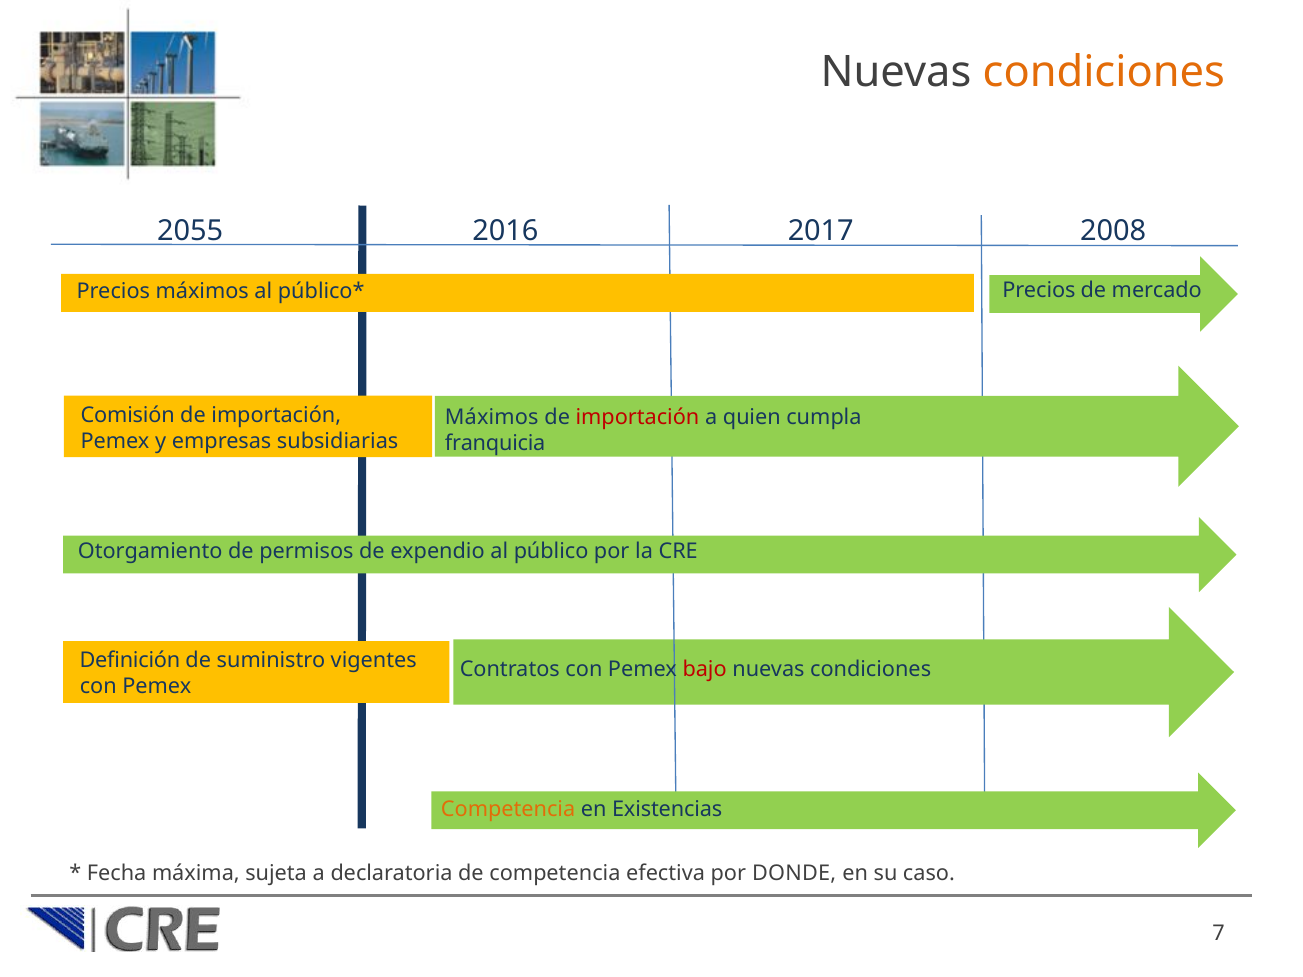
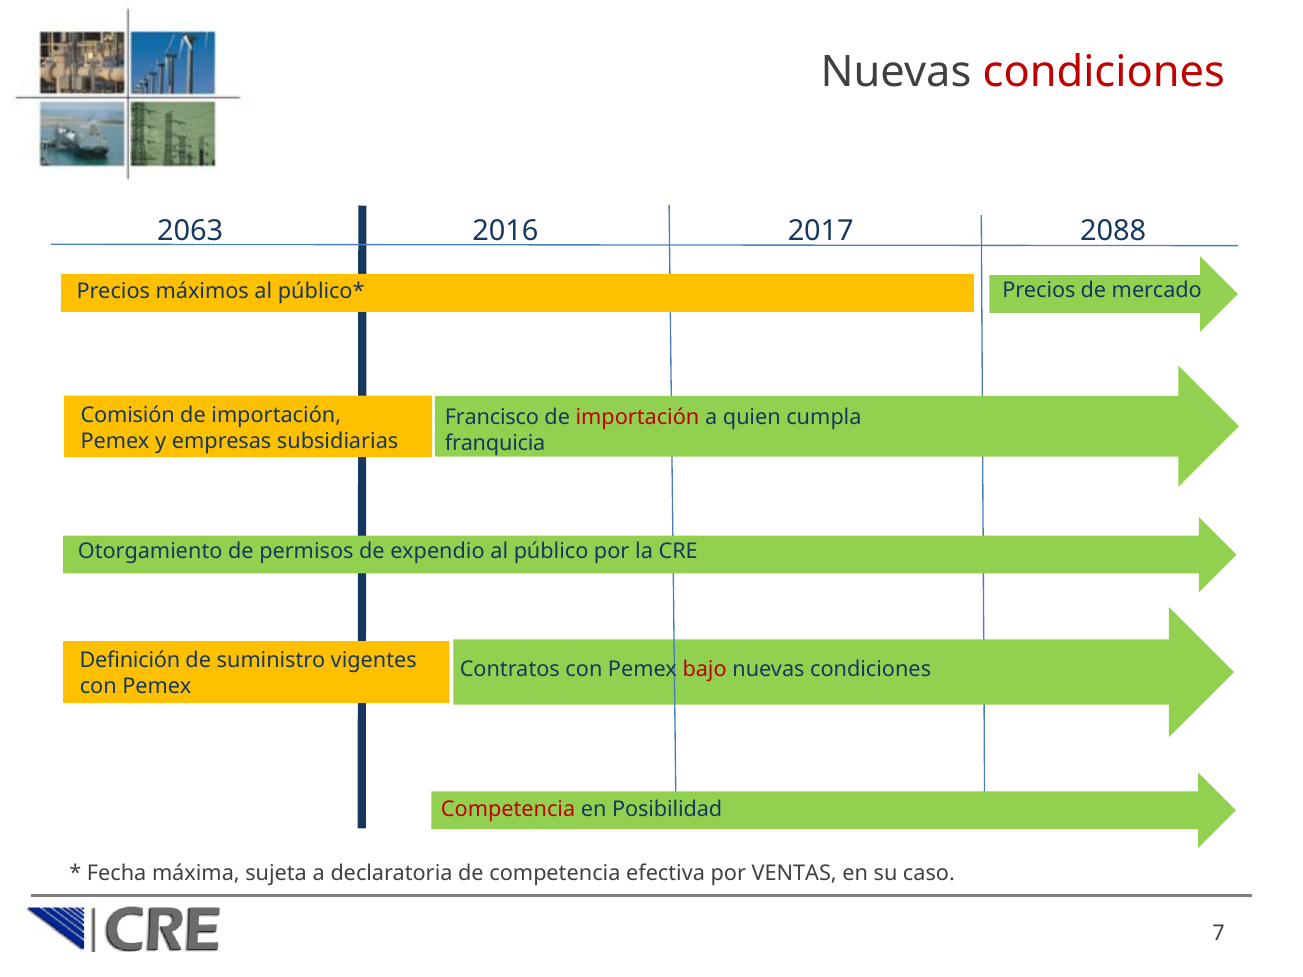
condiciones at (1104, 72) colour: orange -> red
2055: 2055 -> 2063
2008: 2008 -> 2088
Máximos at (492, 417): Máximos -> Francisco
Competencia at (508, 810) colour: orange -> red
Existencias: Existencias -> Posibilidad
DONDE: DONDE -> VENTAS
